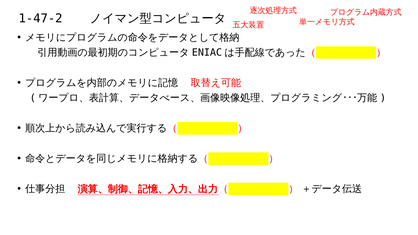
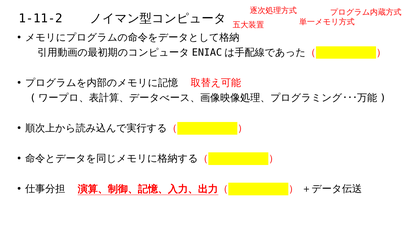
1-47-2: 1-47-2 -> 1-11-2
